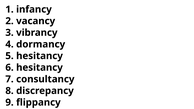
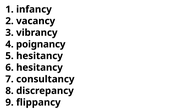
dormancy: dormancy -> poignancy
